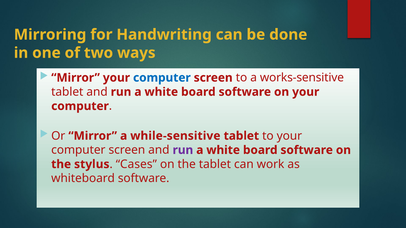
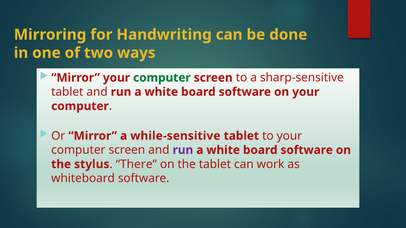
computer at (162, 78) colour: blue -> green
works-sensitive: works-sensitive -> sharp-sensitive
Cases: Cases -> There
